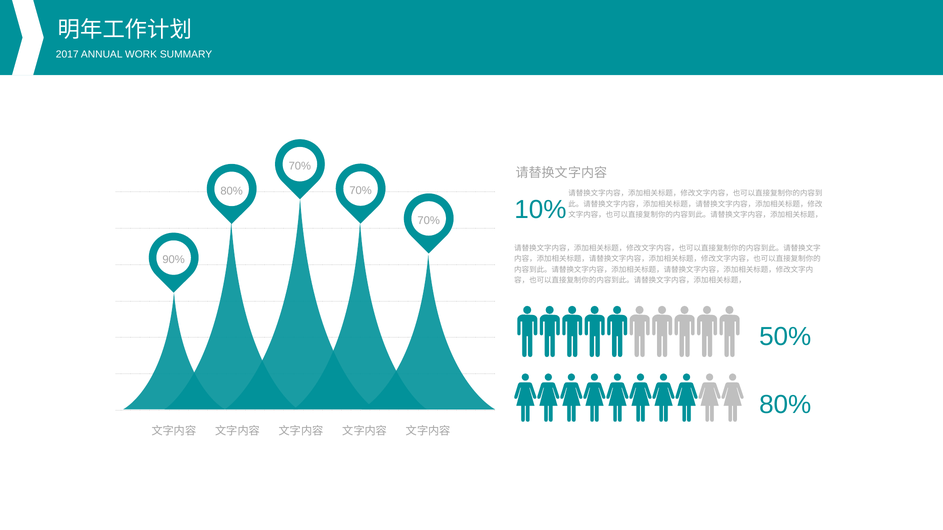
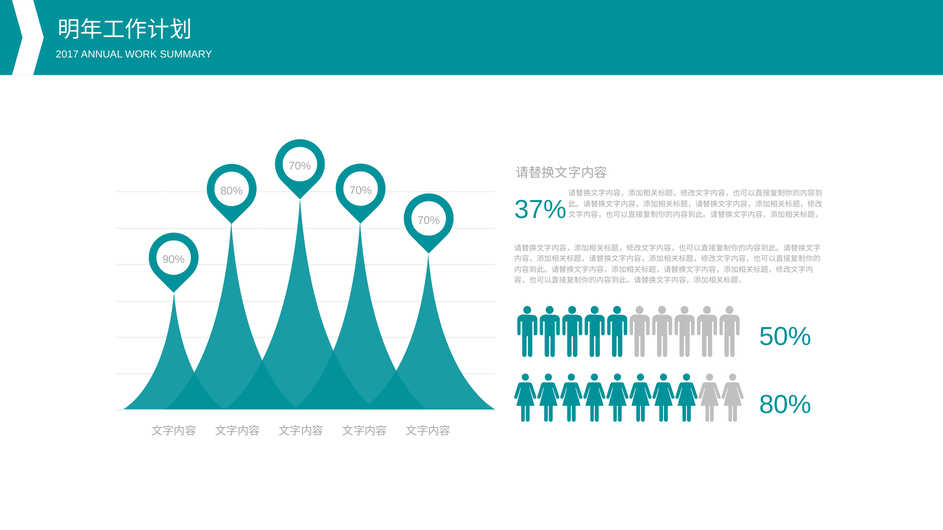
10%: 10% -> 37%
